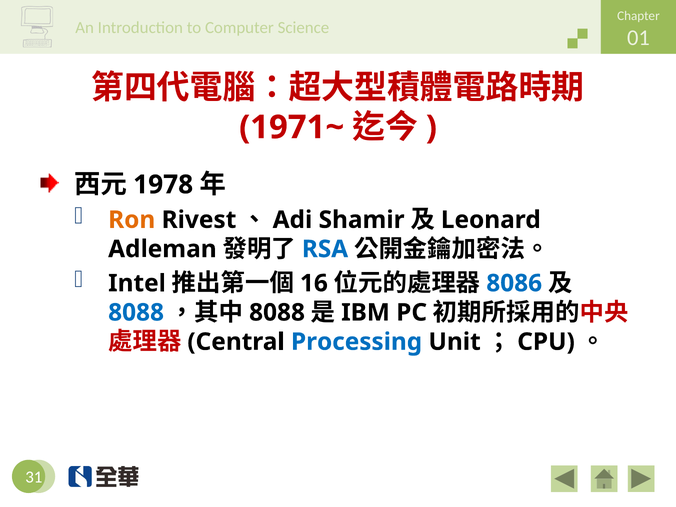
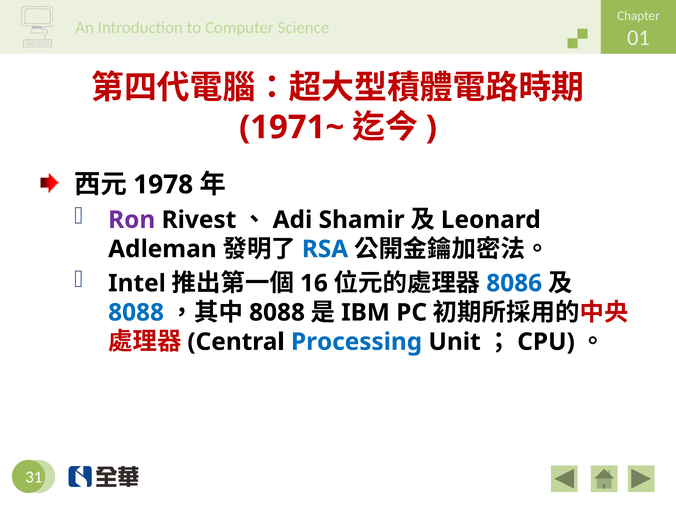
Ron colour: orange -> purple
